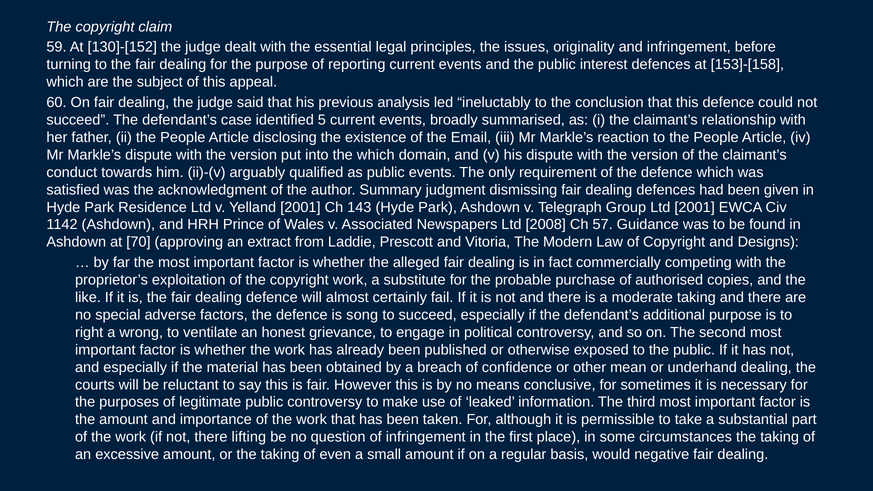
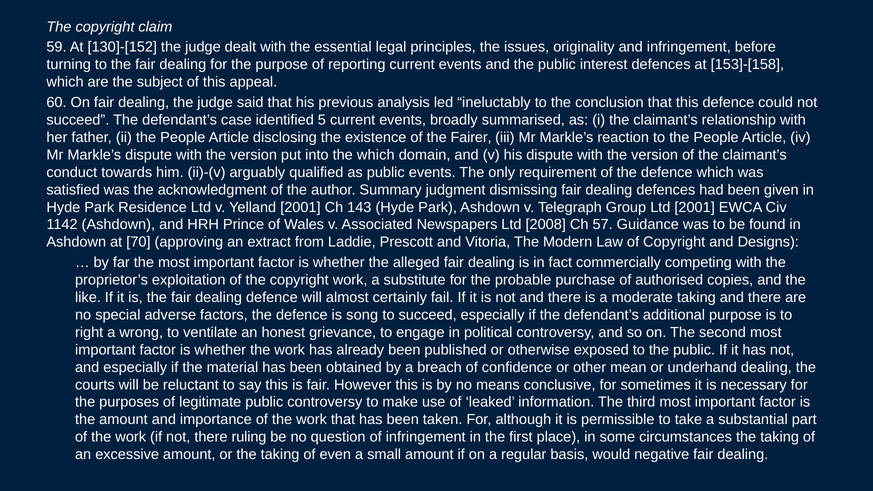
Email: Email -> Fairer
lifting: lifting -> ruling
